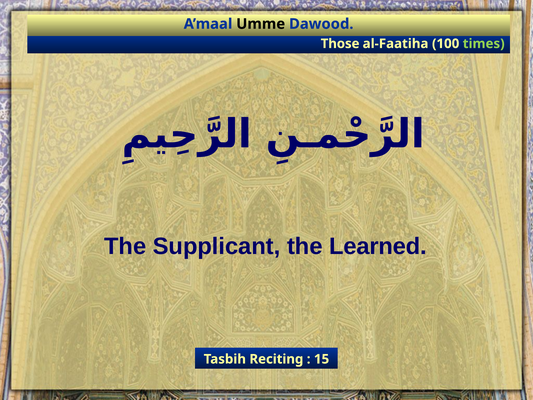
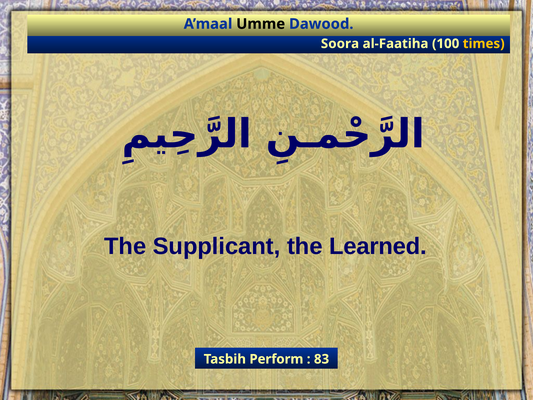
Those: Those -> Soora
times colour: light green -> yellow
Reciting: Reciting -> Perform
15: 15 -> 83
